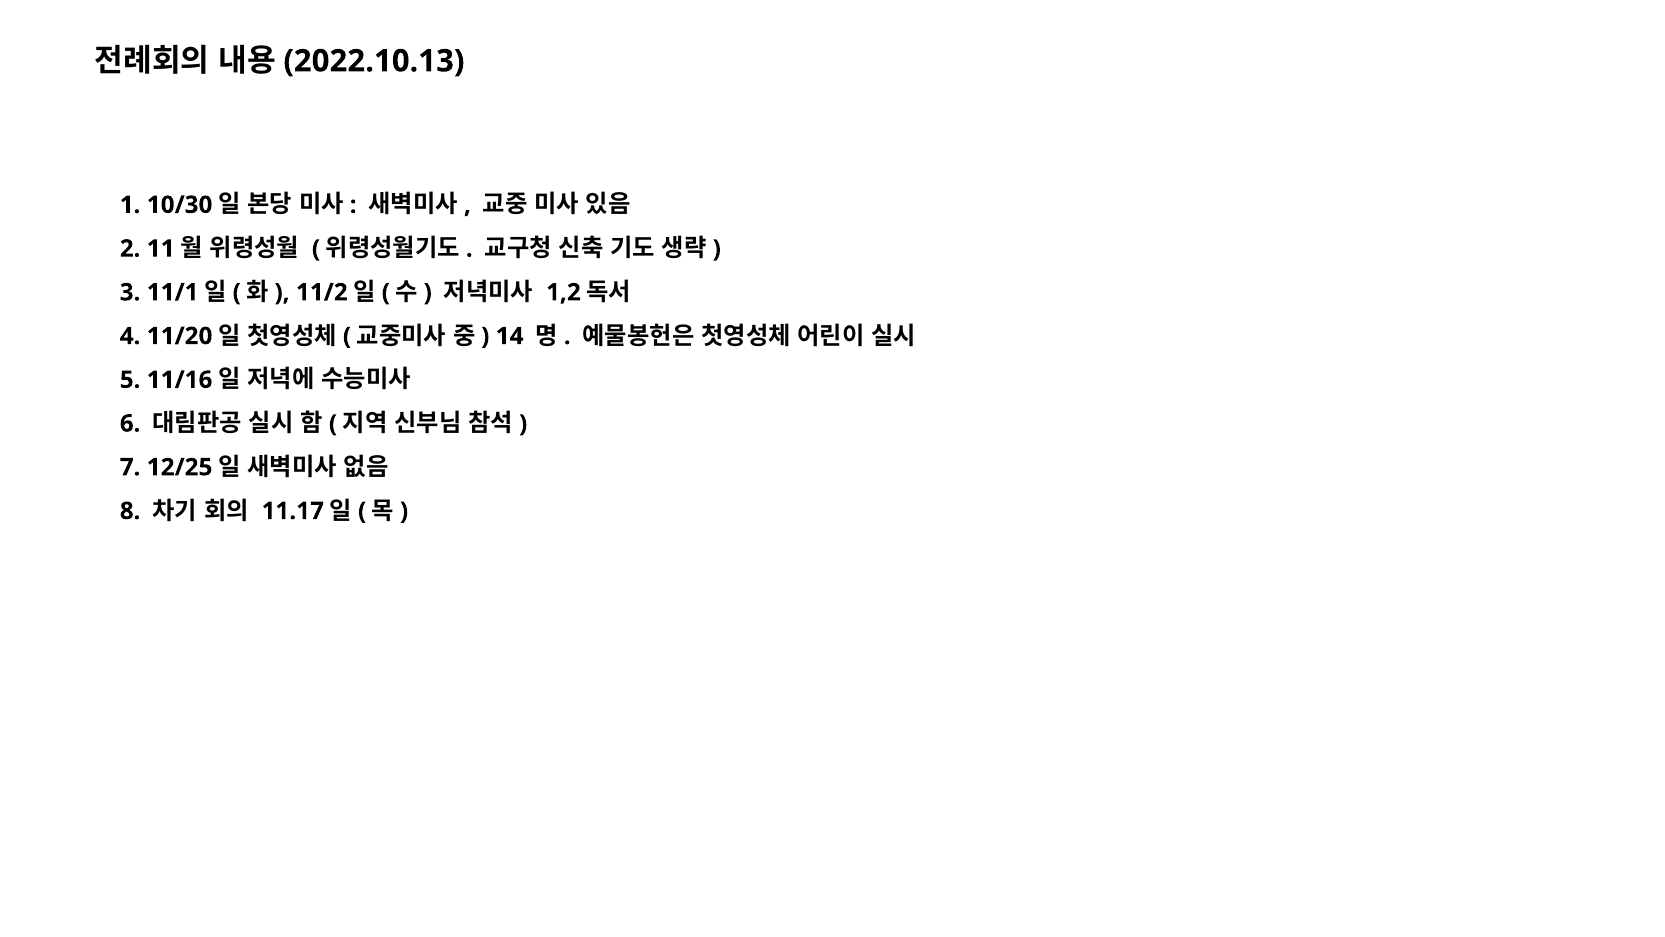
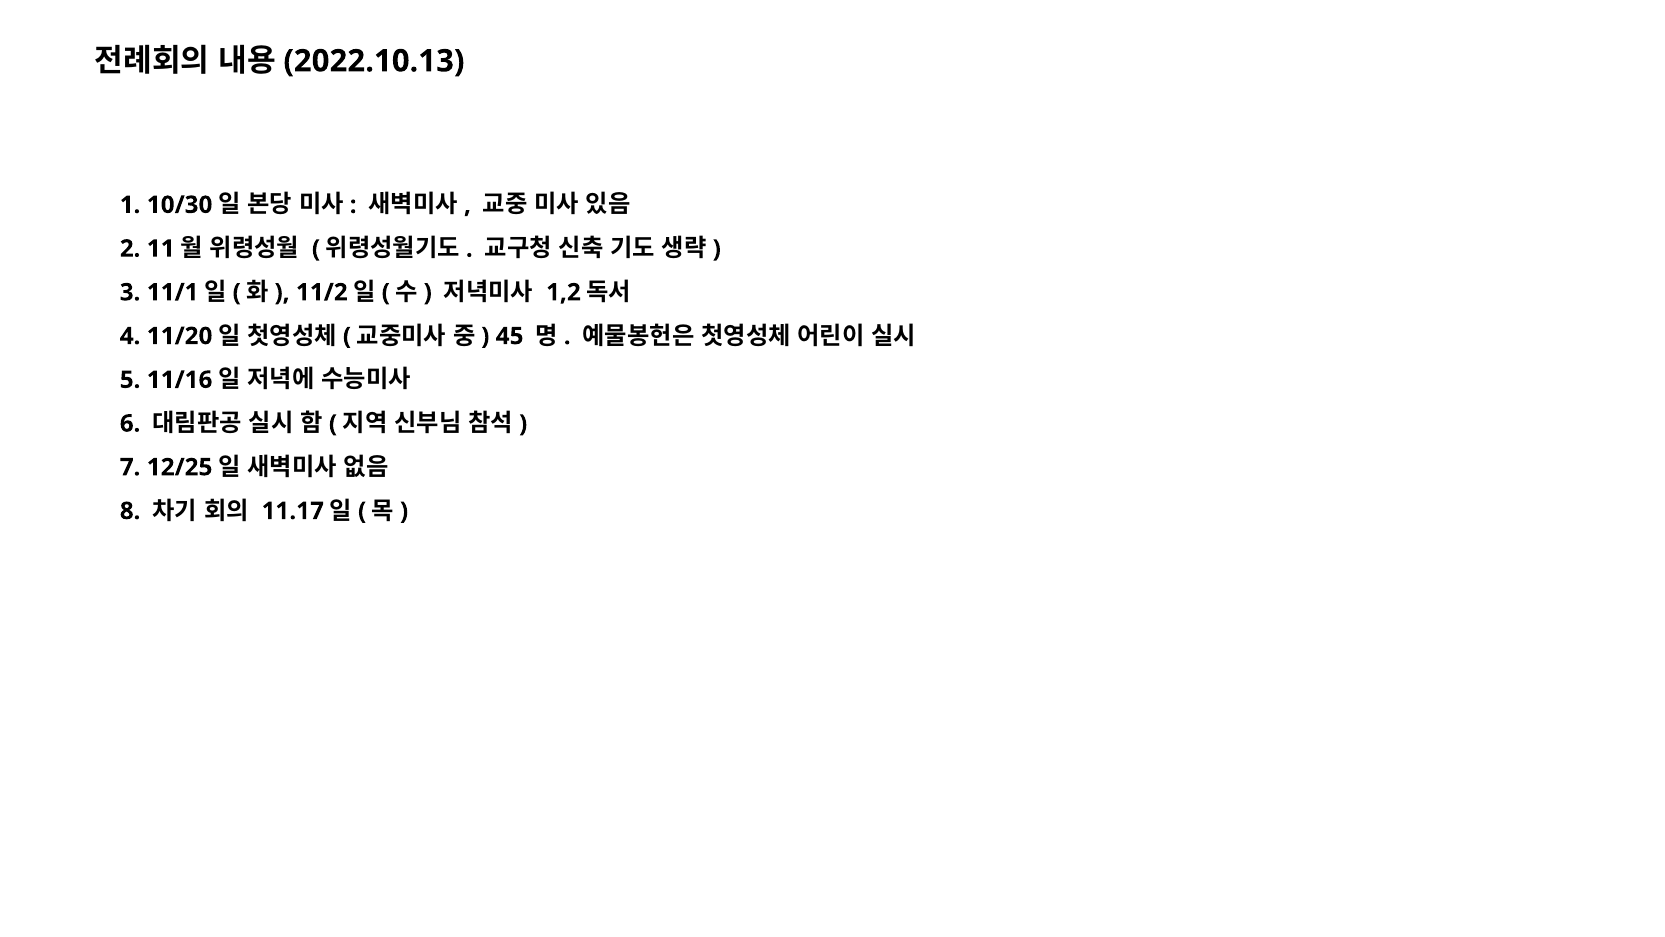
14: 14 -> 45
